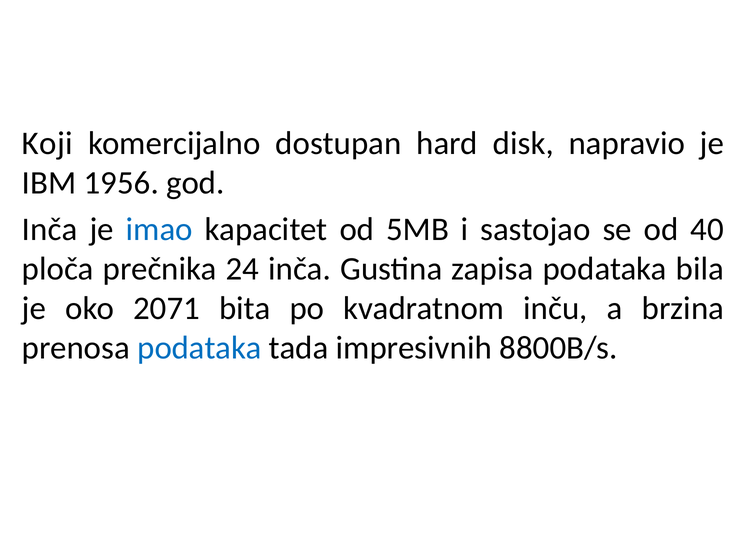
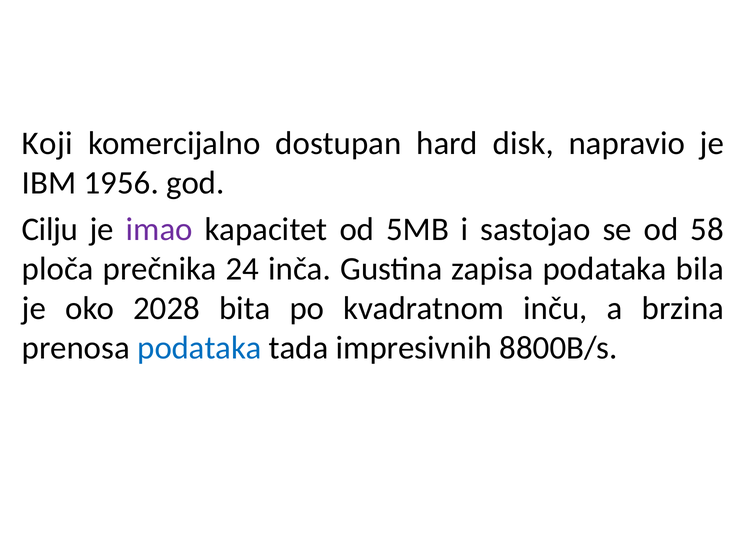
Inča at (50, 229): Inča -> Cilju
imao colour: blue -> purple
40: 40 -> 58
2071: 2071 -> 2028
